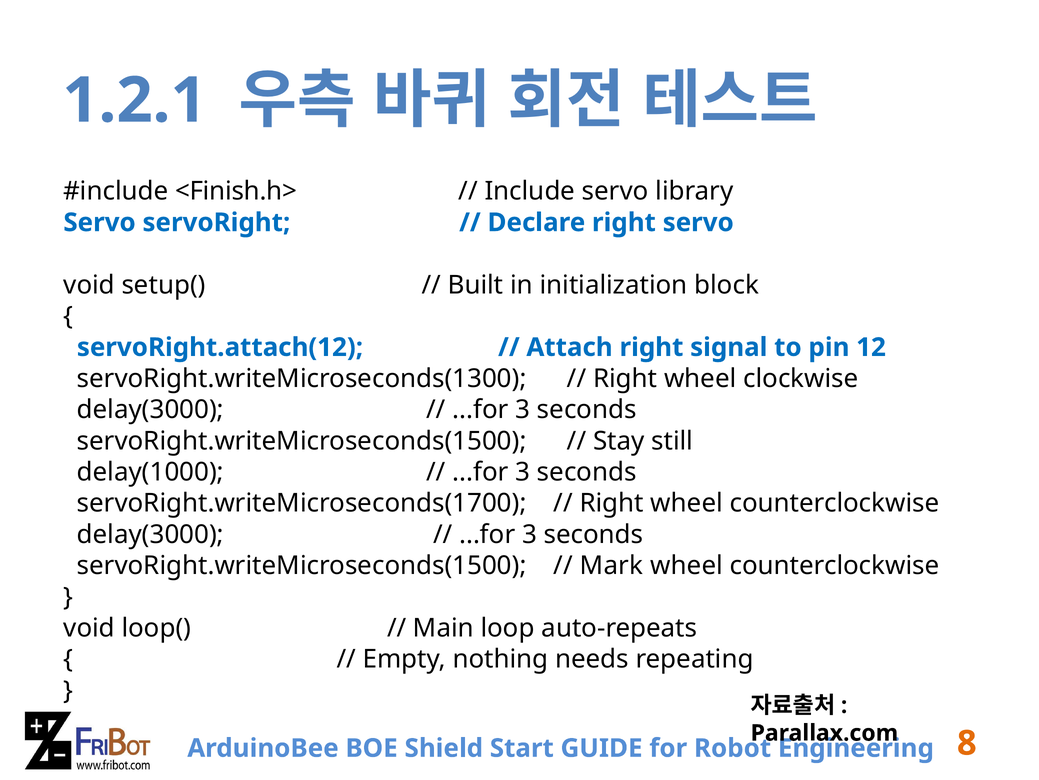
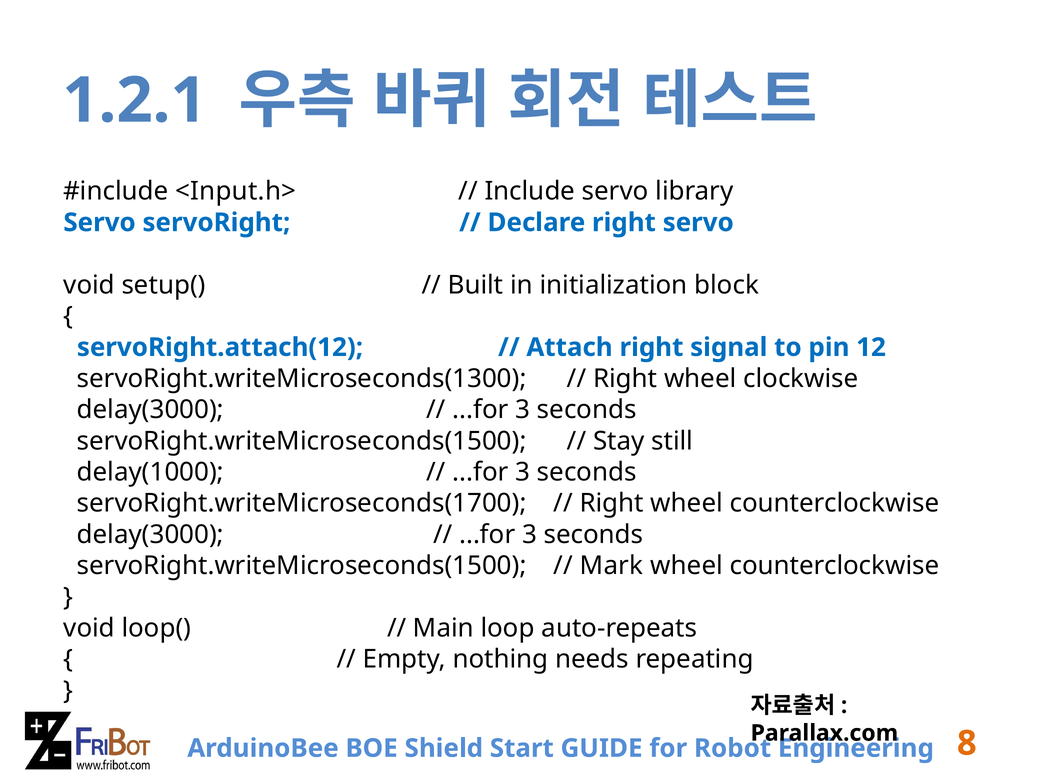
<Finish.h>: <Finish.h> -> <Input.h>
